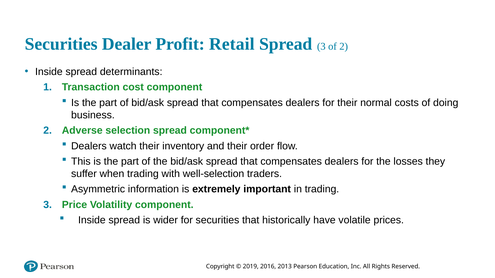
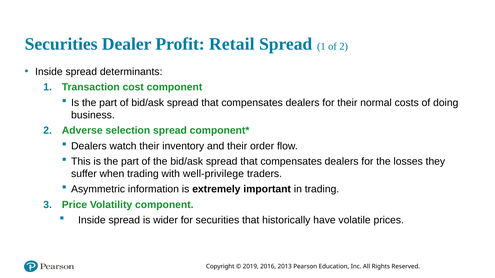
Spread 3: 3 -> 1
well-selection: well-selection -> well-privilege
